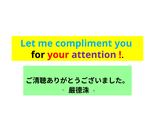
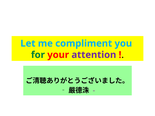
for colour: black -> green
